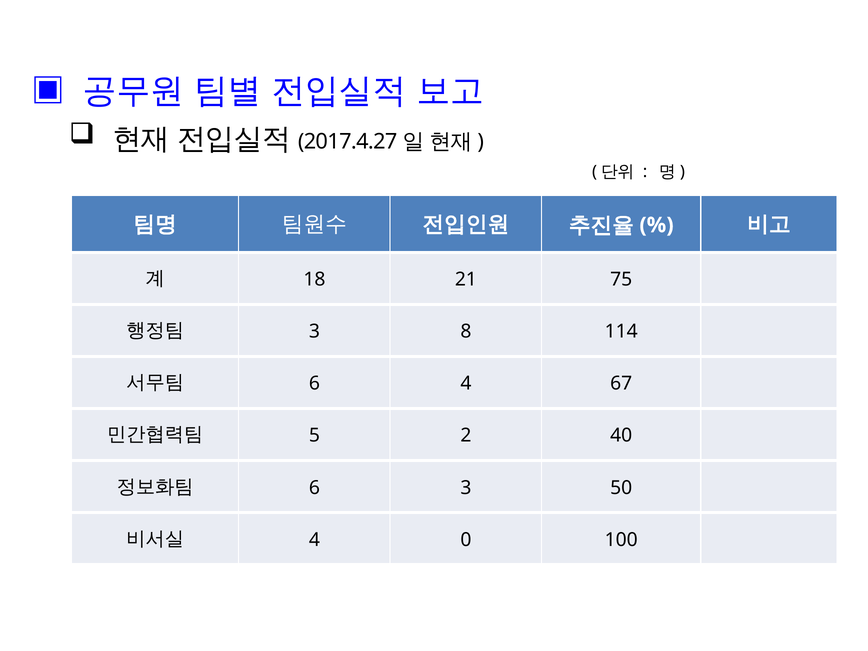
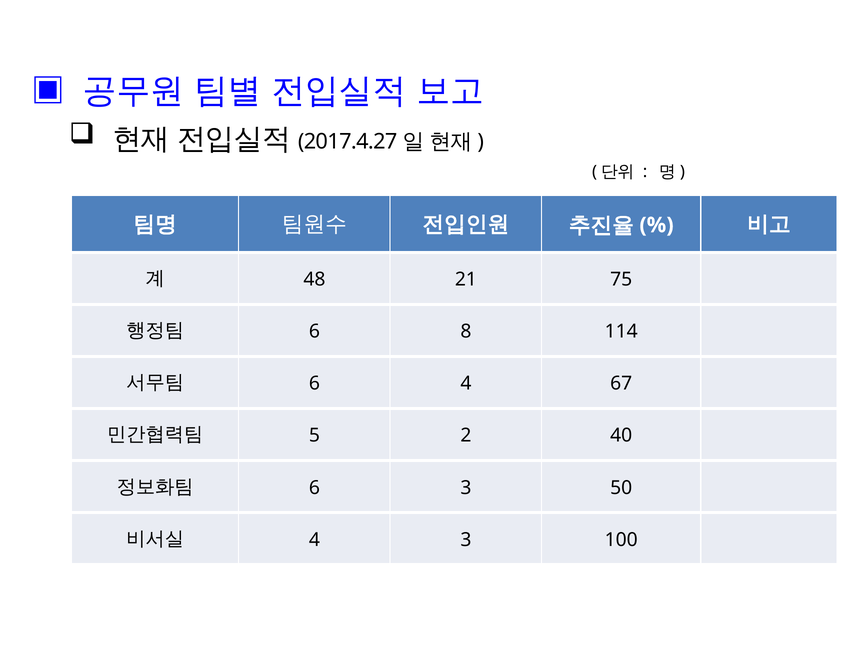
18: 18 -> 48
3 at (314, 332): 3 -> 6
4 0: 0 -> 3
